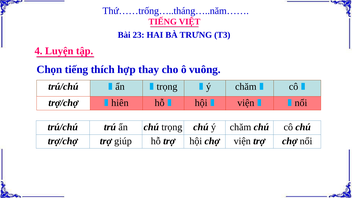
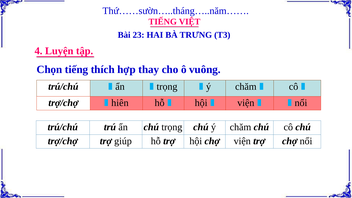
Thứ……trống…..tháng…..năm……: Thứ……trống…..tháng…..năm…… -> Thứ……sườn…..tháng…..năm……
